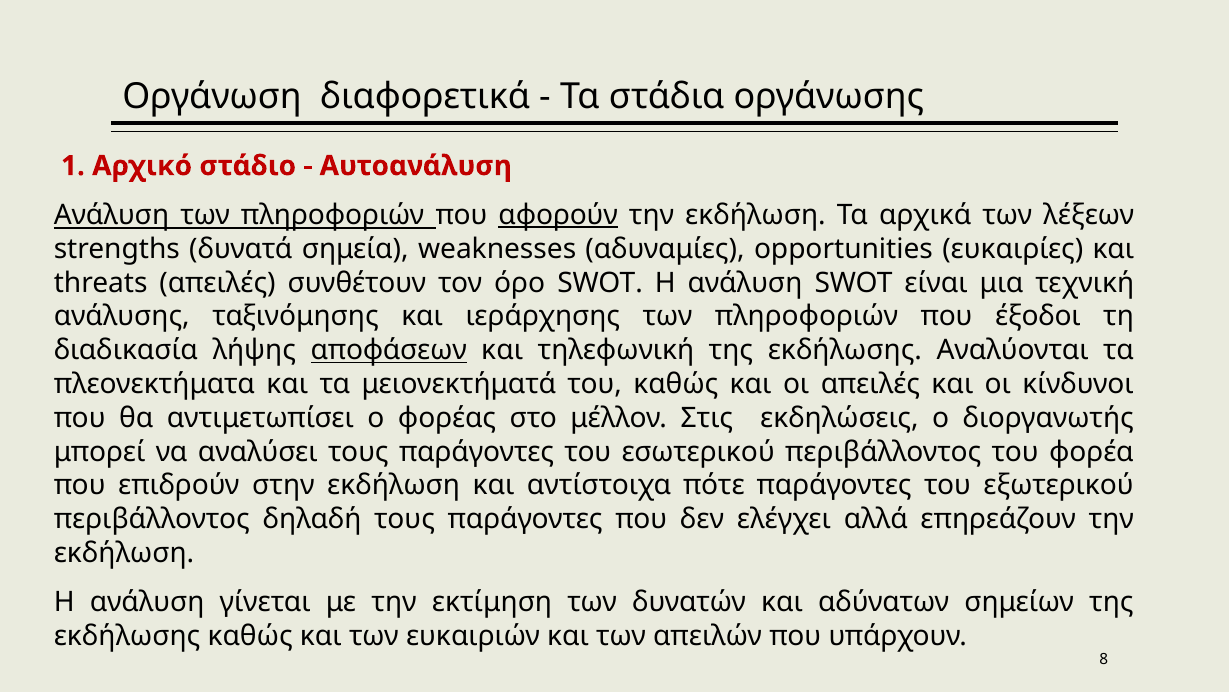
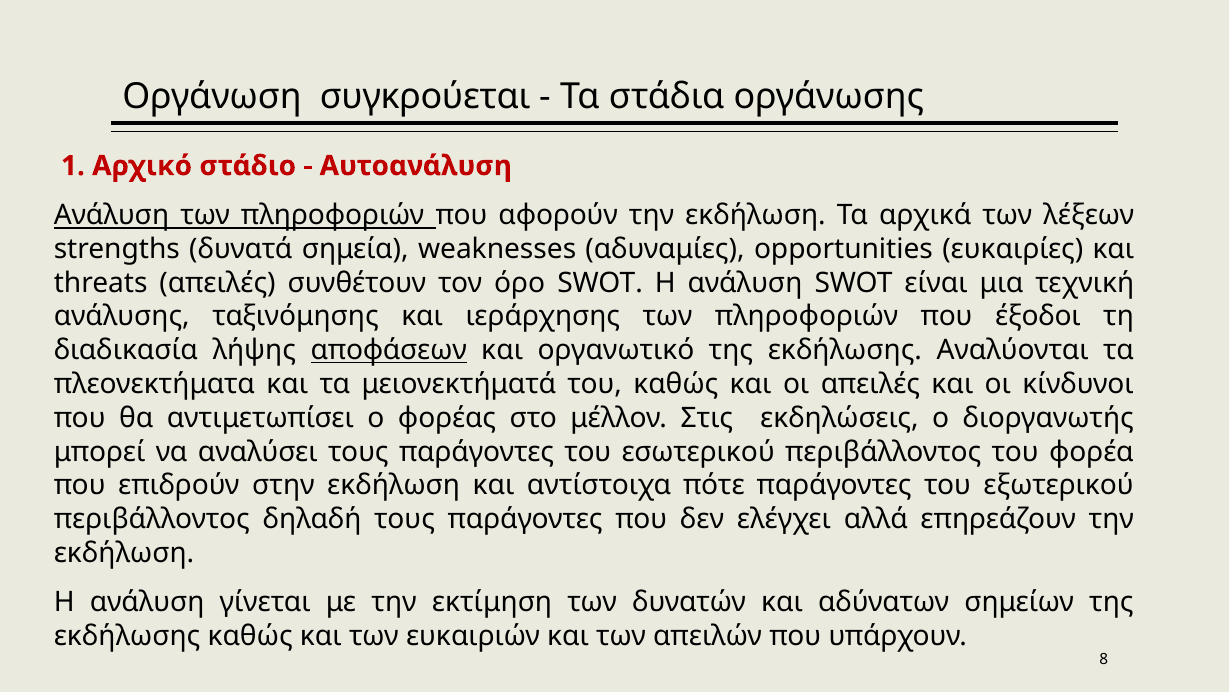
διαφορετικά: διαφορετικά -> συγκρούεται
αφορούν underline: present -> none
τηλεφωνική: τηλεφωνική -> οργανωτικό
